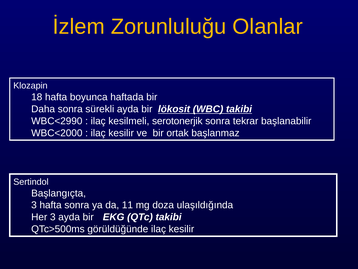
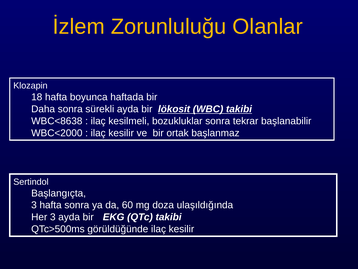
WBC<2990: WBC<2990 -> WBC<8638
serotonerjik: serotonerjik -> bozukluklar
11: 11 -> 60
